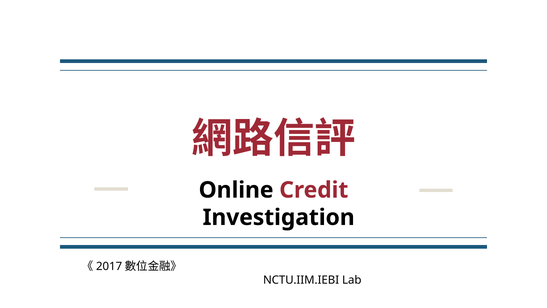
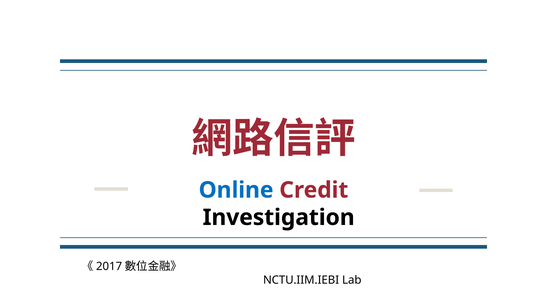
Online colour: black -> blue
